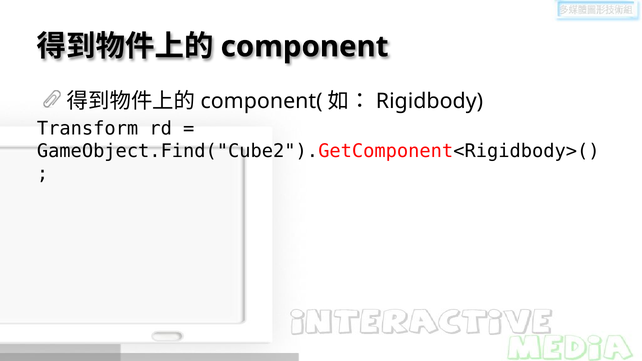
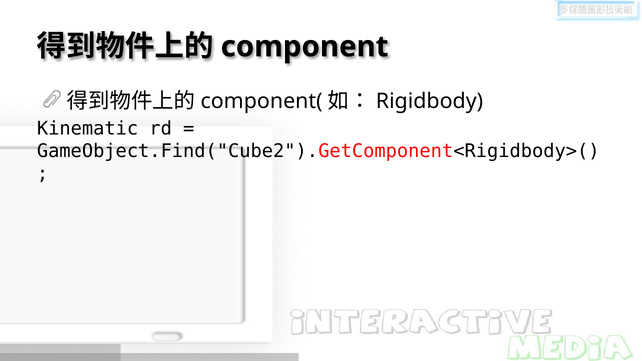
Transform: Transform -> Kinematic
